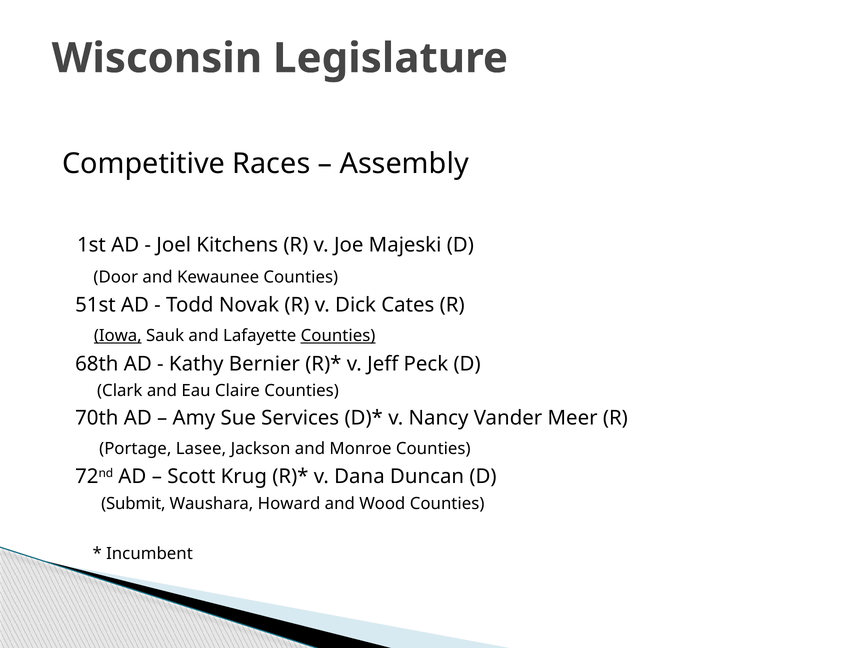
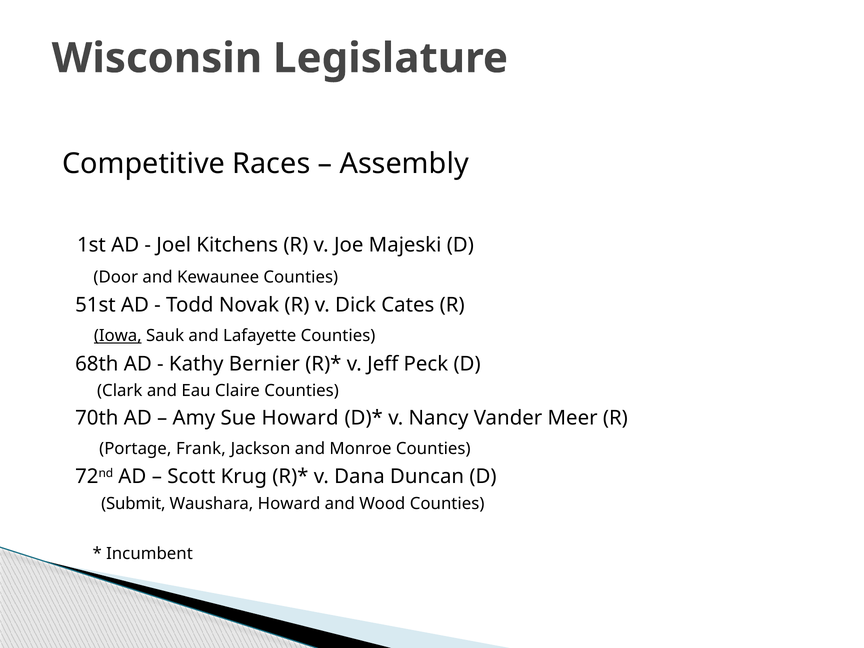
Counties at (338, 336) underline: present -> none
Sue Services: Services -> Howard
Lasee: Lasee -> Frank
